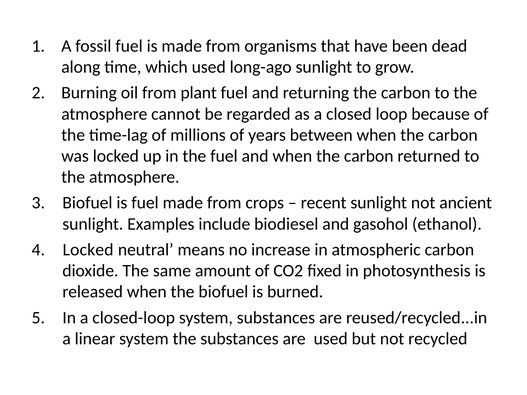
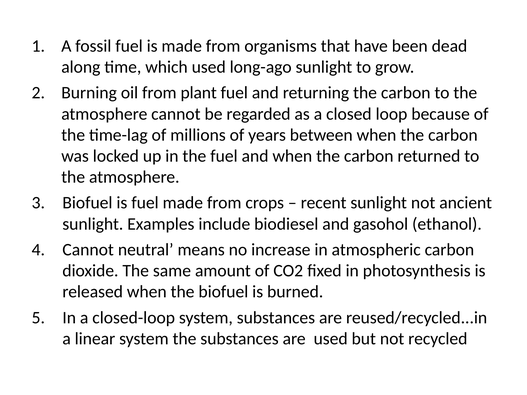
Locked at (88, 250): Locked -> Cannot
